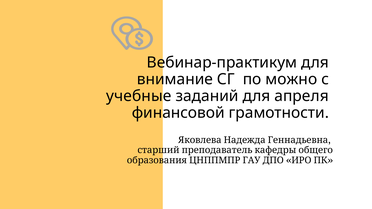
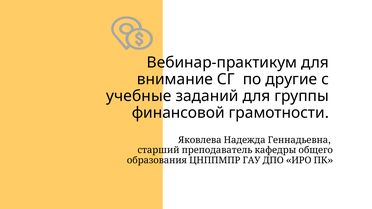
можно: можно -> другие
апреля: апреля -> группы
